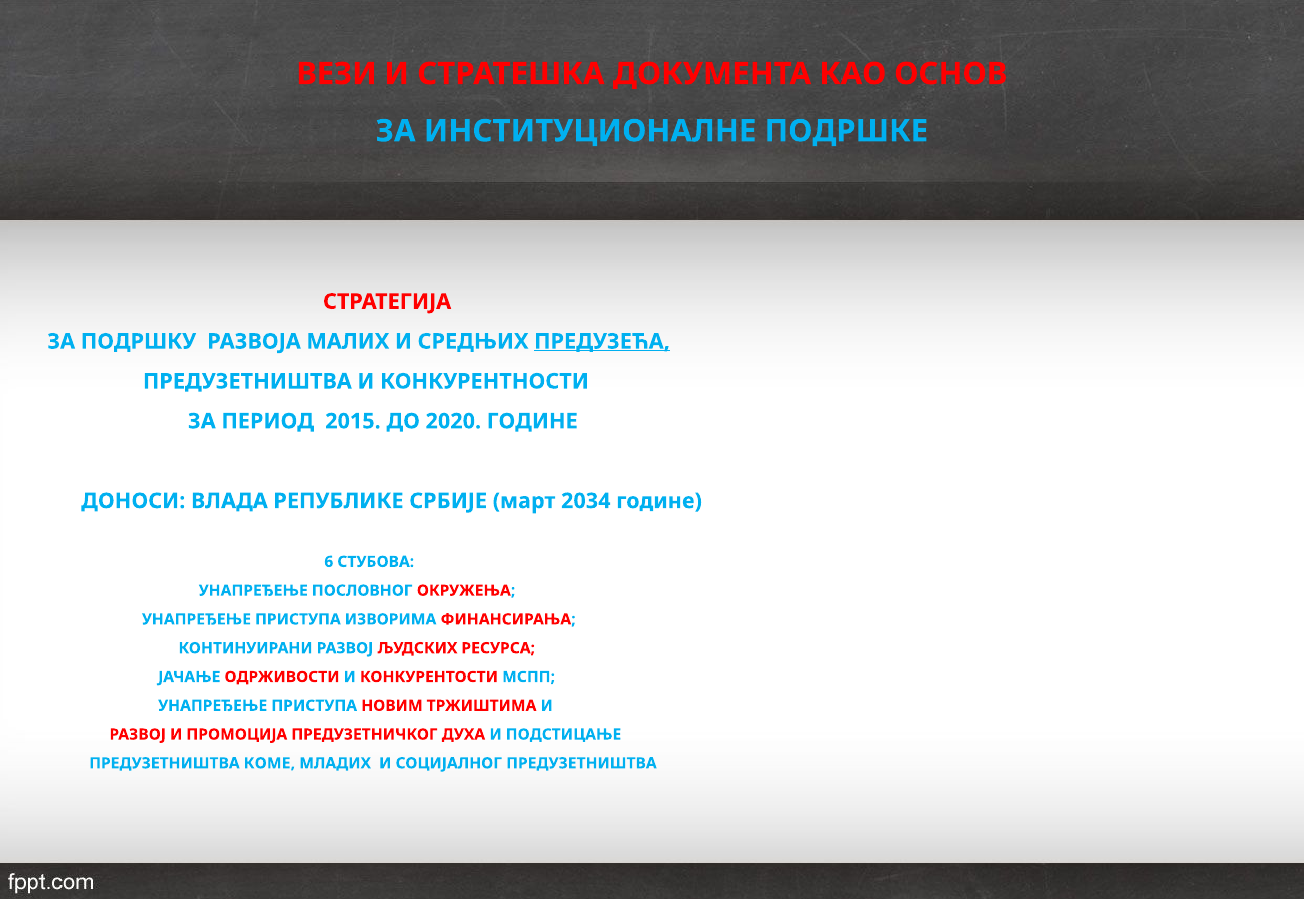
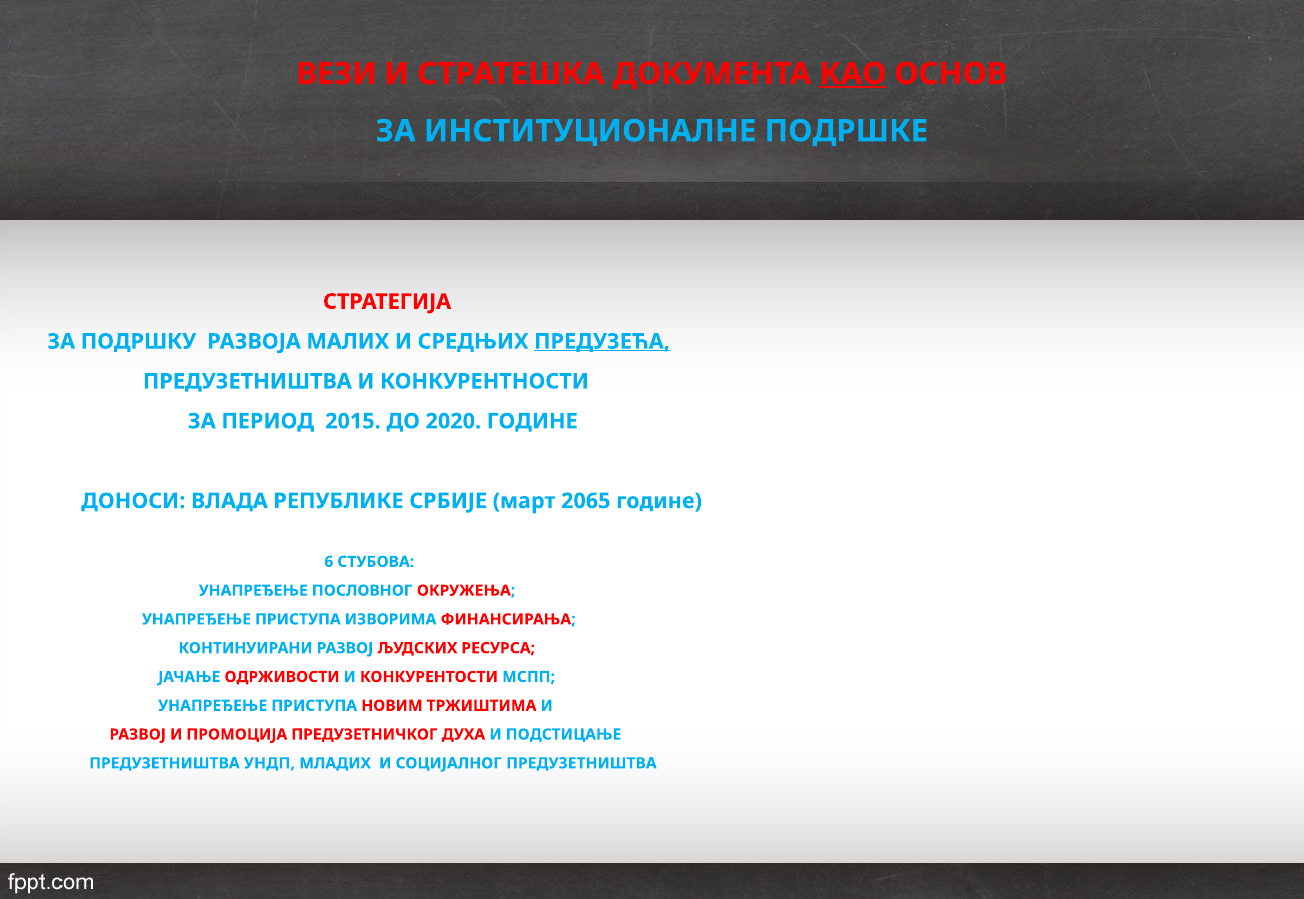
КАО underline: none -> present
2034: 2034 -> 2065
КОМЕ: КОМЕ -> УНДП
